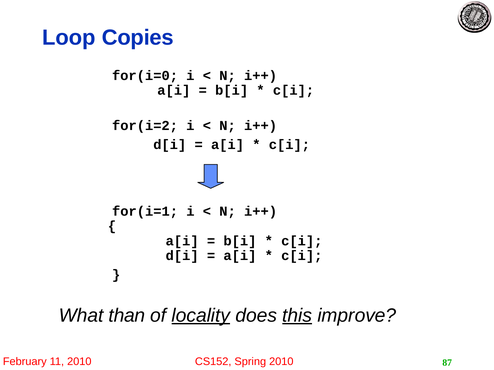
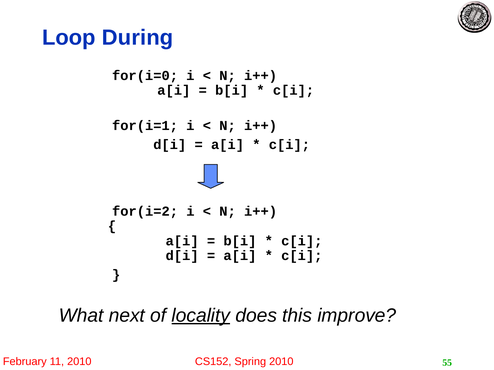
Copies: Copies -> During
for(i=2: for(i=2 -> for(i=1
for(i=1: for(i=1 -> for(i=2
than: than -> next
this underline: present -> none
87: 87 -> 55
